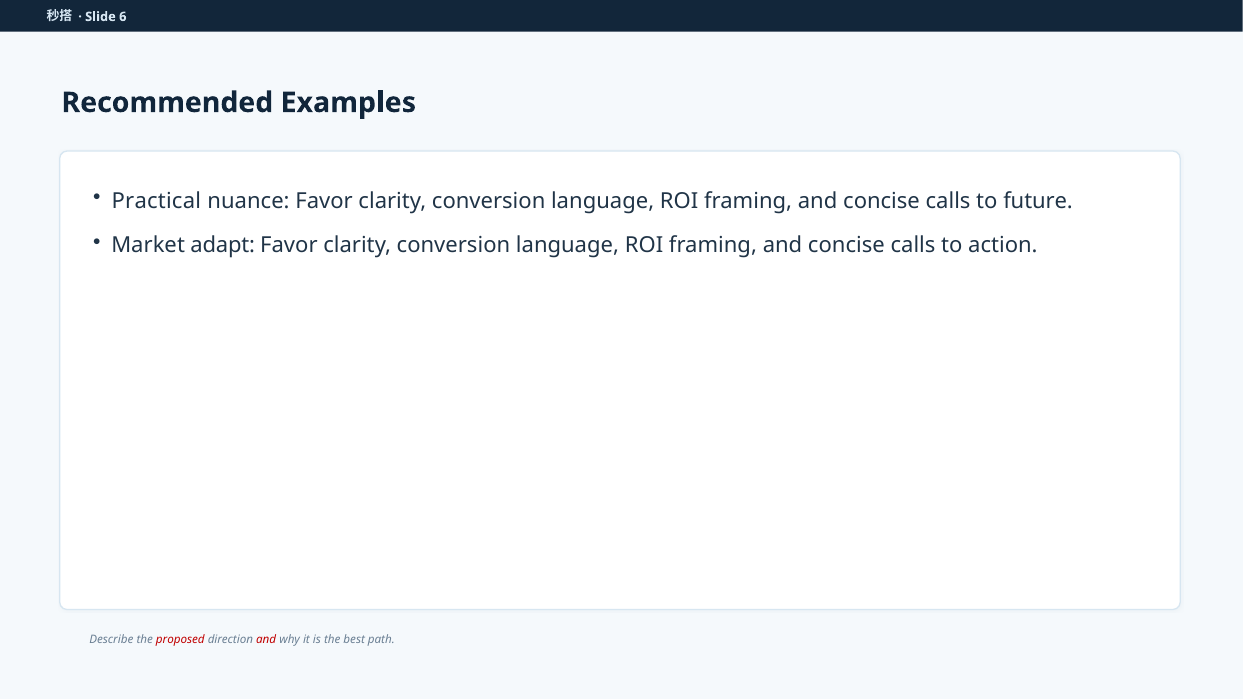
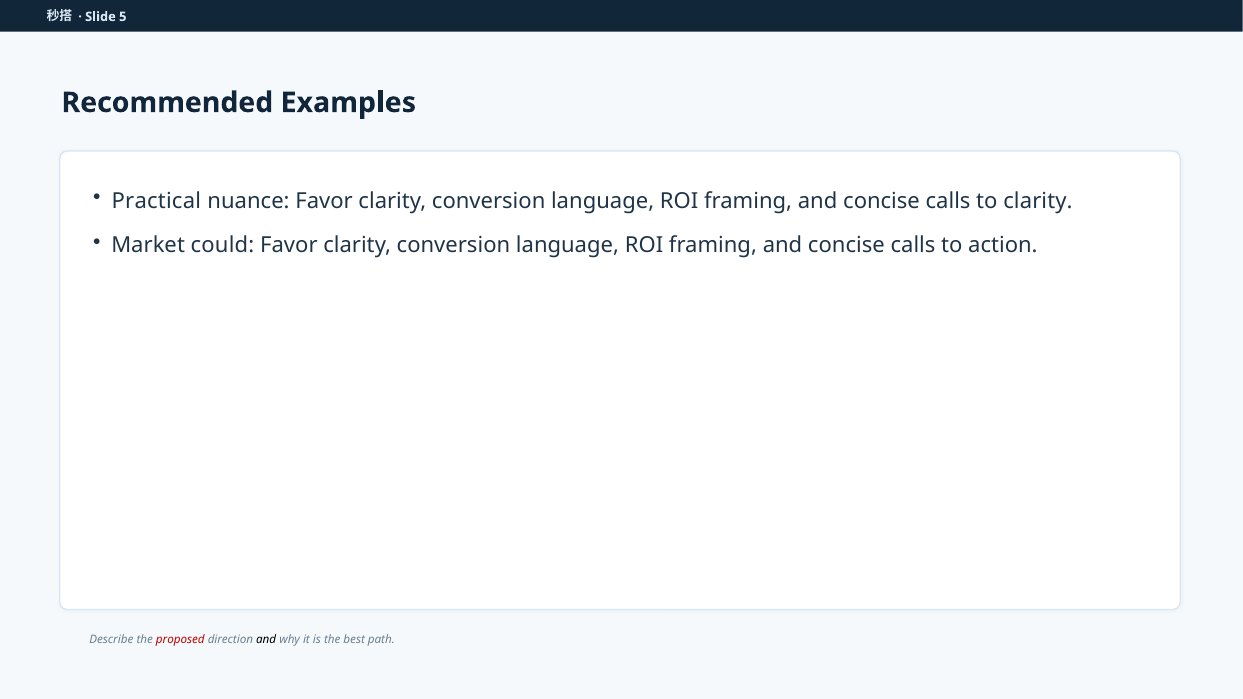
6: 6 -> 5
to future: future -> clarity
adapt: adapt -> could
and at (266, 640) colour: red -> black
